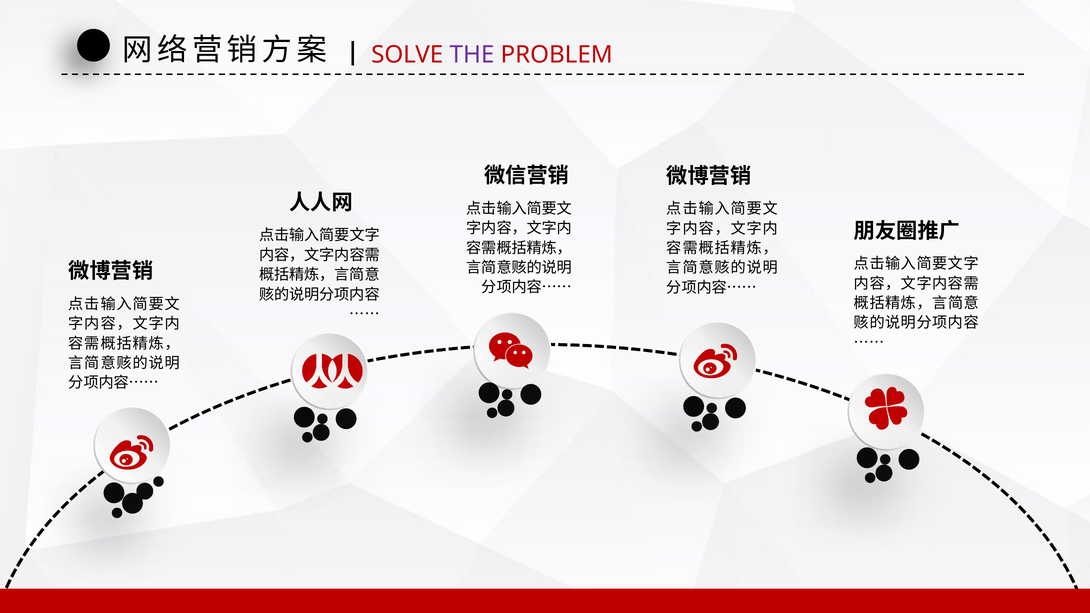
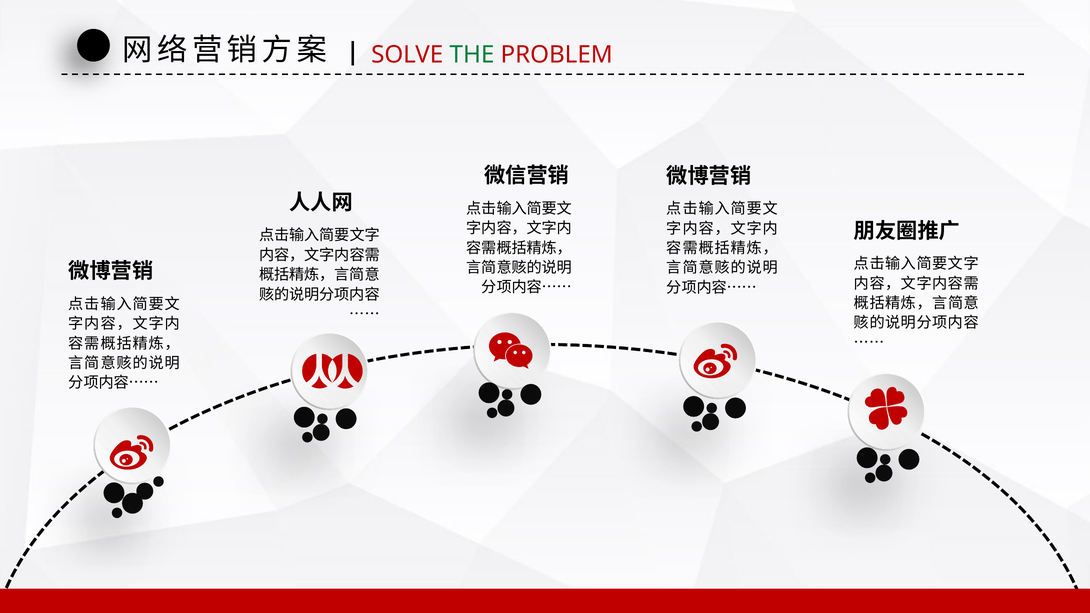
THE colour: purple -> green
